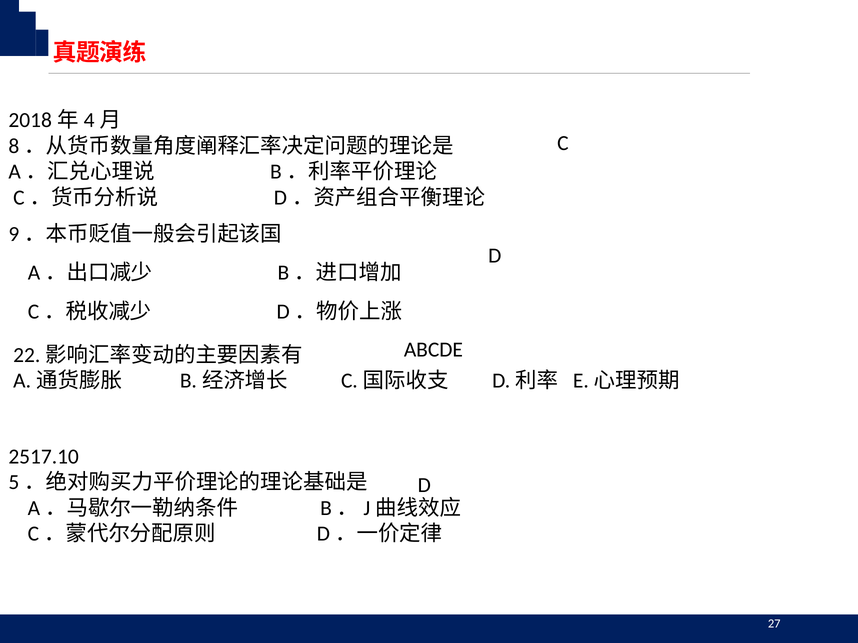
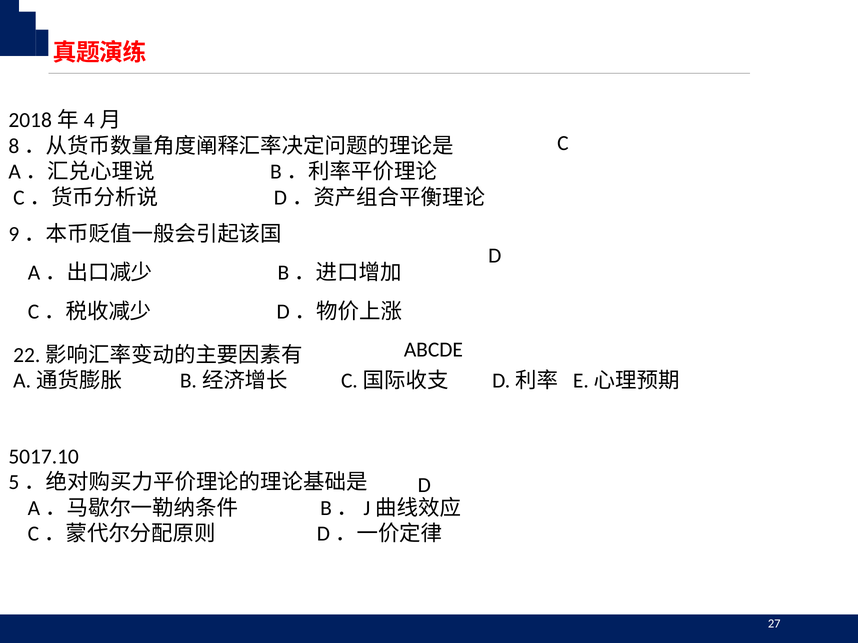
2517.10: 2517.10 -> 5017.10
